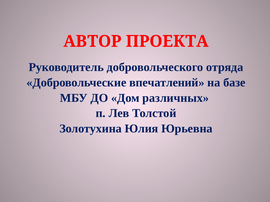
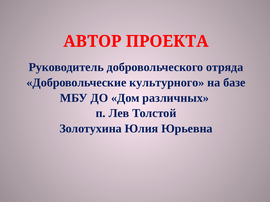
впечатлений: впечатлений -> культурного
